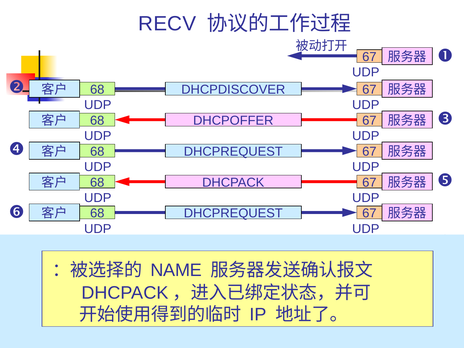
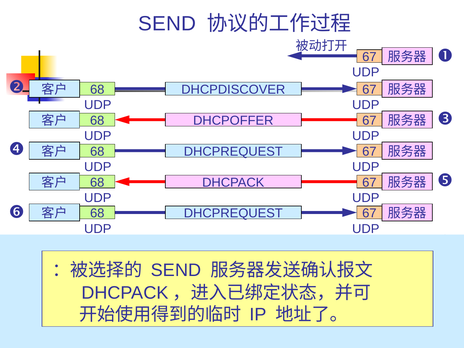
RECV at (167, 24): RECV -> SEND
NAME at (176, 270): NAME -> SEND
